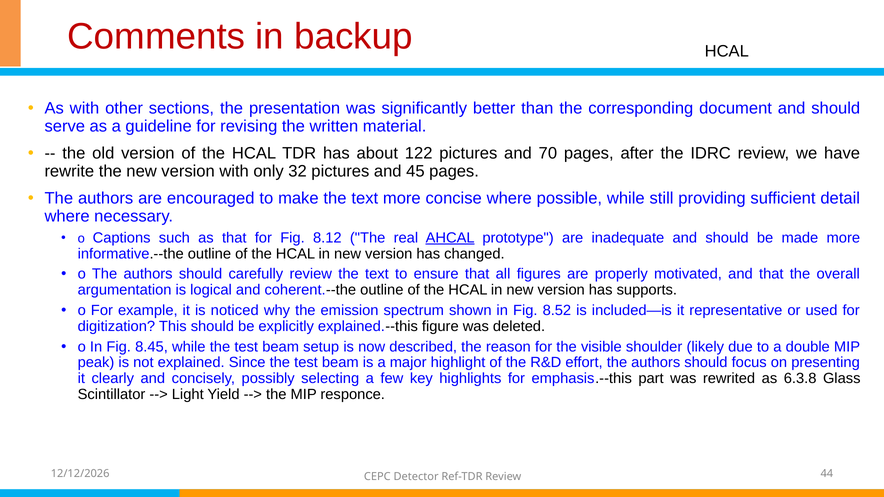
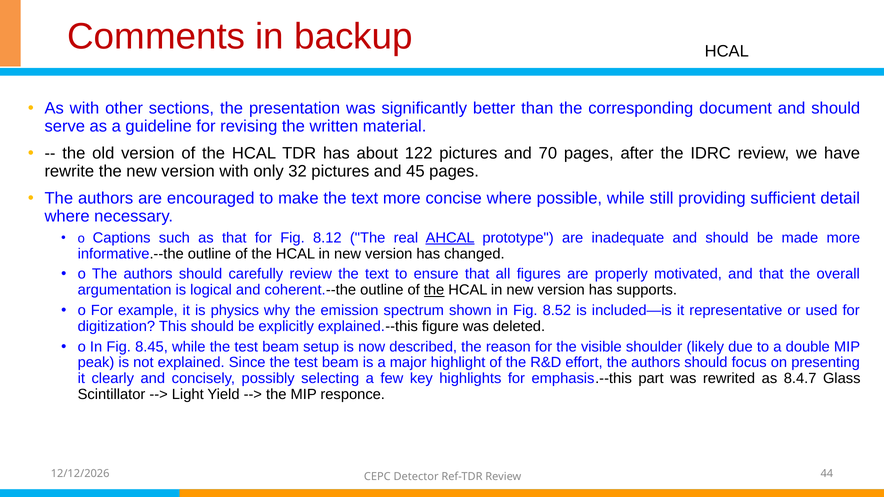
the at (434, 290) underline: none -> present
noticed: noticed -> physics
6.3.8: 6.3.8 -> 8.4.7
